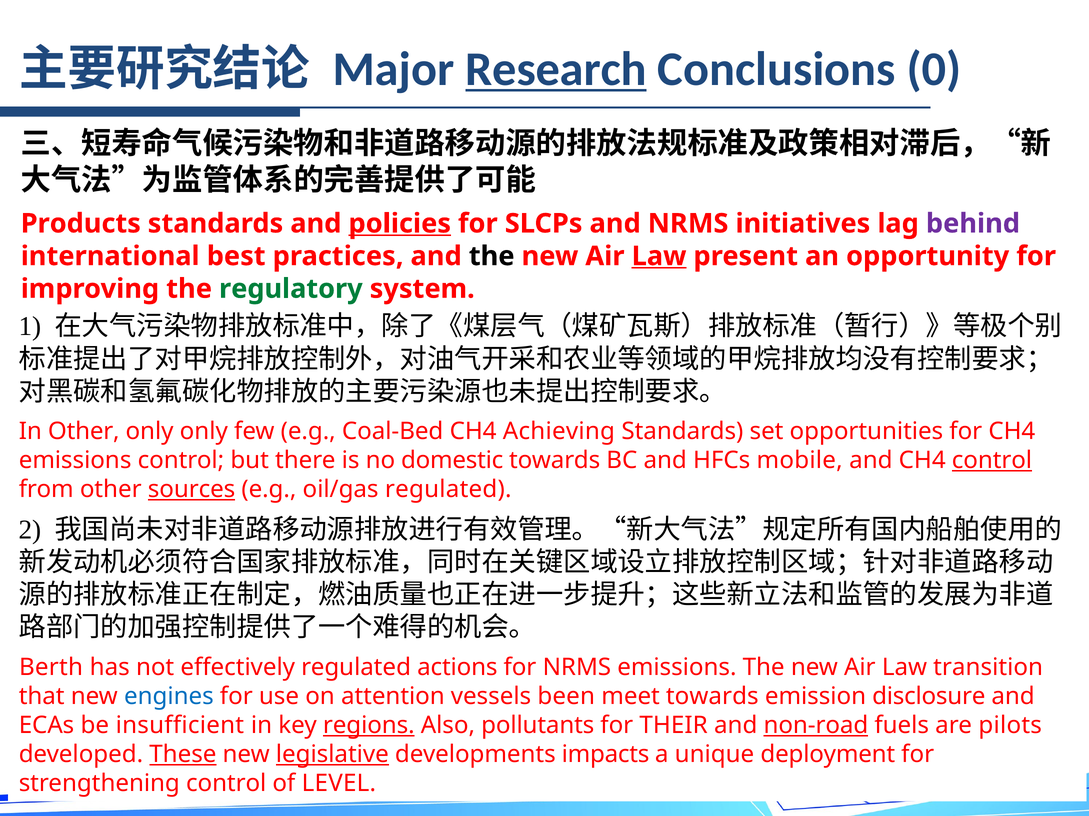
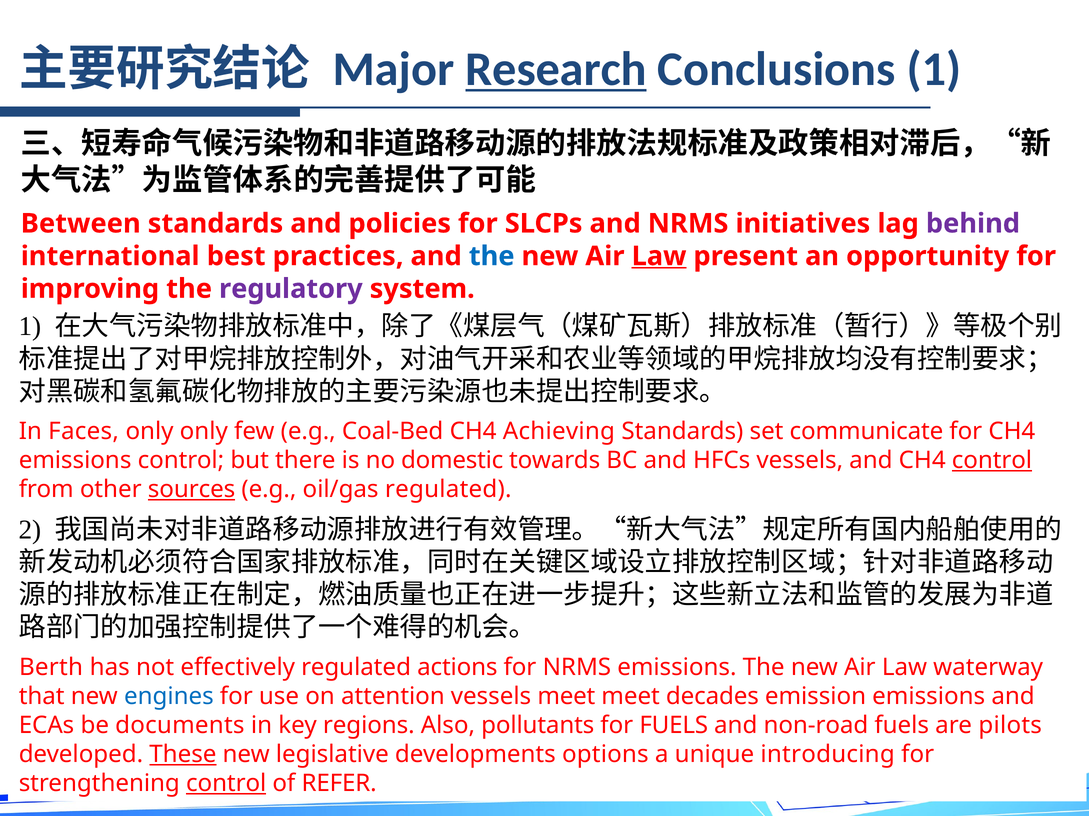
Conclusions 0: 0 -> 1
Products: Products -> Between
policies underline: present -> none
the at (492, 256) colour: black -> blue
regulatory colour: green -> purple
In Other: Other -> Faces
opportunities: opportunities -> communicate
HFCs mobile: mobile -> vessels
transition: transition -> waterway
vessels been: been -> meet
meet towards: towards -> decades
emission disclosure: disclosure -> emissions
insufficient: insufficient -> documents
regions underline: present -> none
for THEIR: THEIR -> FUELS
non-road underline: present -> none
legislative underline: present -> none
impacts: impacts -> options
deployment: deployment -> introducing
control at (226, 784) underline: none -> present
LEVEL: LEVEL -> REFER
